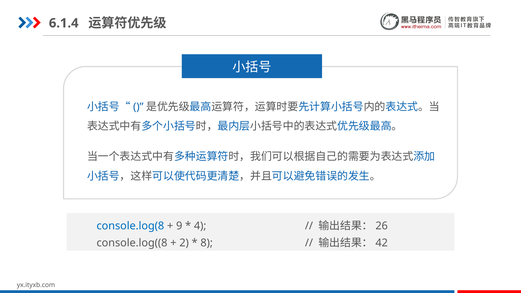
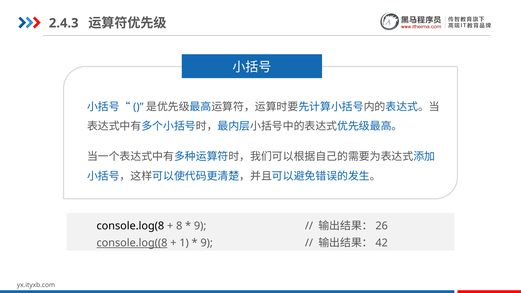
6.1.4: 6.1.4 -> 2.4.3
console.log(8 colour: blue -> black
9: 9 -> 8
4 at (200, 226): 4 -> 9
console.log((8 underline: none -> present
2: 2 -> 1
8 at (207, 243): 8 -> 9
